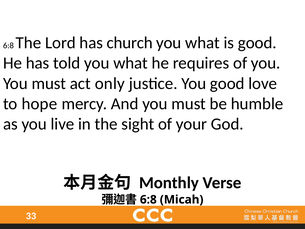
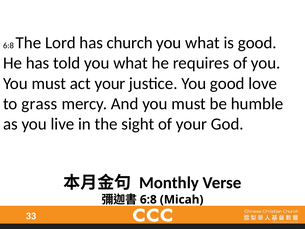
act only: only -> your
hope: hope -> grass
